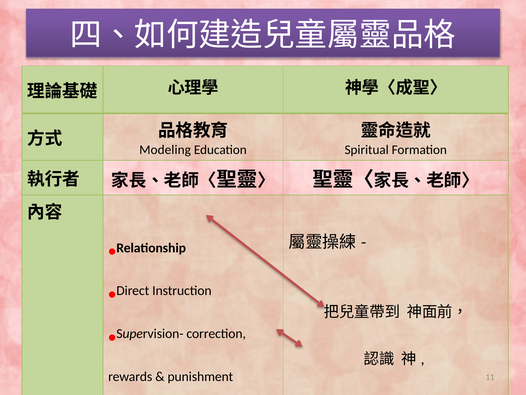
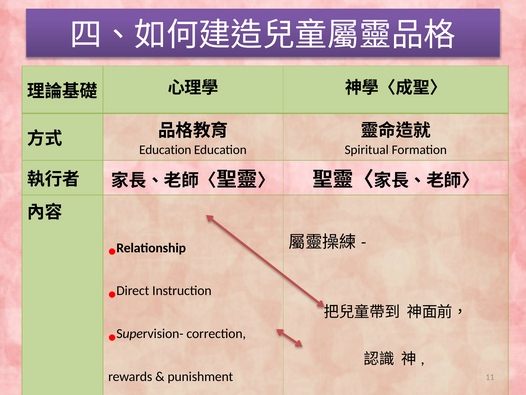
Modeling at (165, 150): Modeling -> Education
